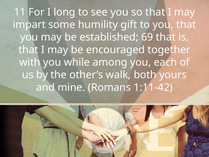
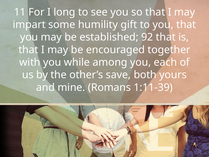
69: 69 -> 92
walk: walk -> save
1:11-42: 1:11-42 -> 1:11-39
